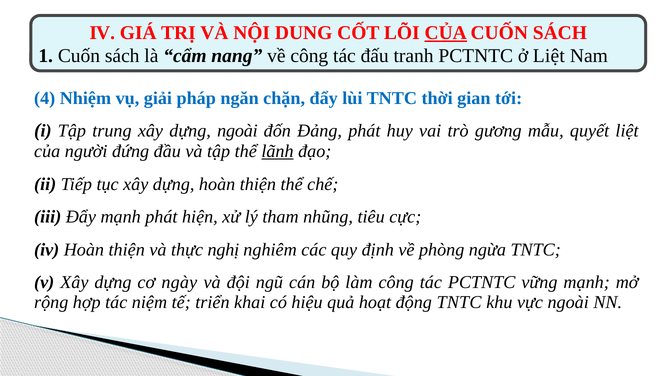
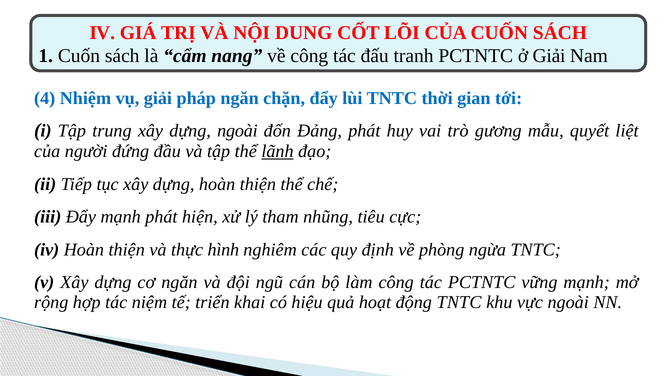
CỦA at (446, 33) underline: present -> none
ở Liệt: Liệt -> Giải
nghị: nghị -> hình
cơ ngày: ngày -> ngăn
